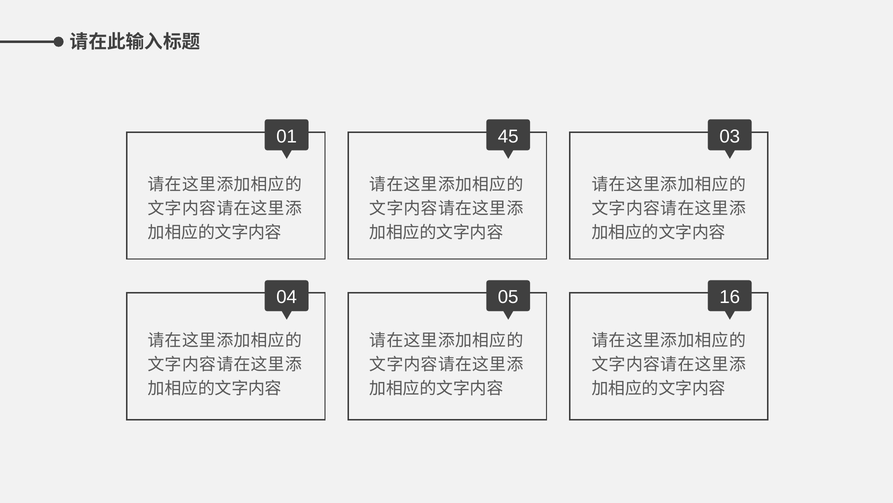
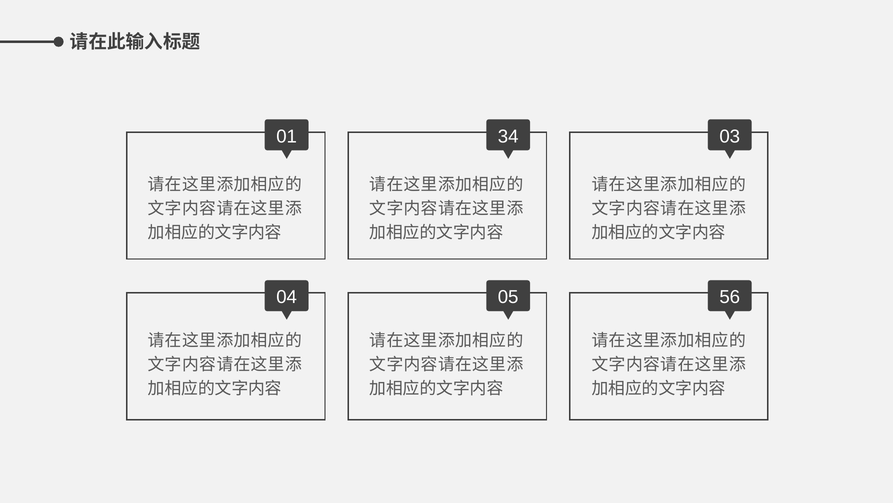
45: 45 -> 34
16: 16 -> 56
